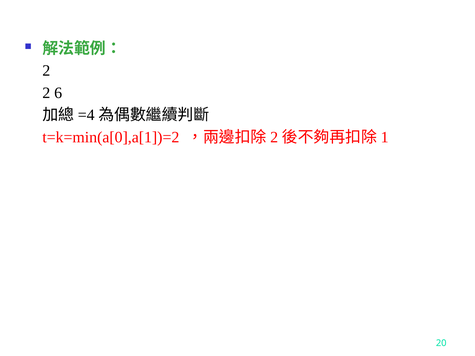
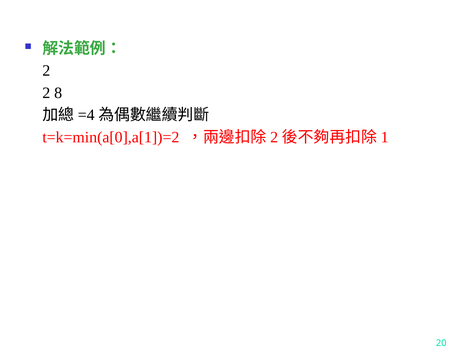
6: 6 -> 8
